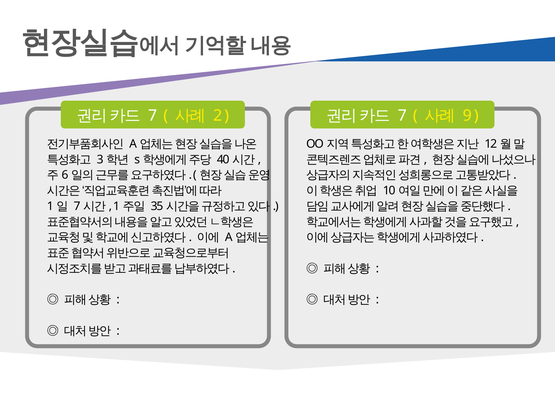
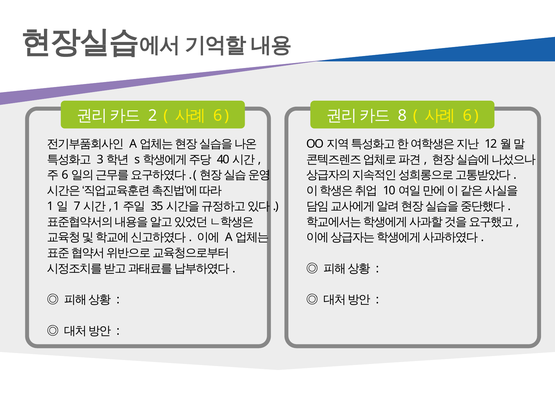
7 at (153, 116): 7 -> 2
2 at (218, 116): 2 -> 6
7 at (402, 116): 7 -> 8
9 at (467, 116): 9 -> 6
